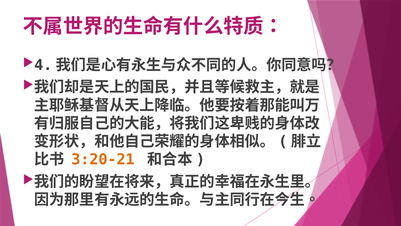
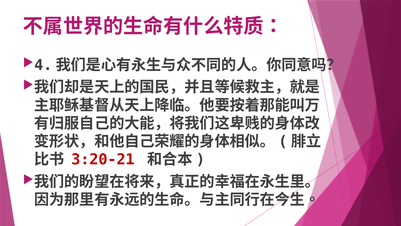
3:20-21 colour: orange -> red
